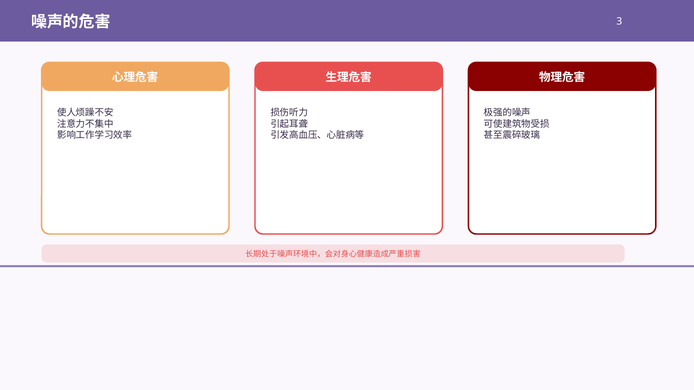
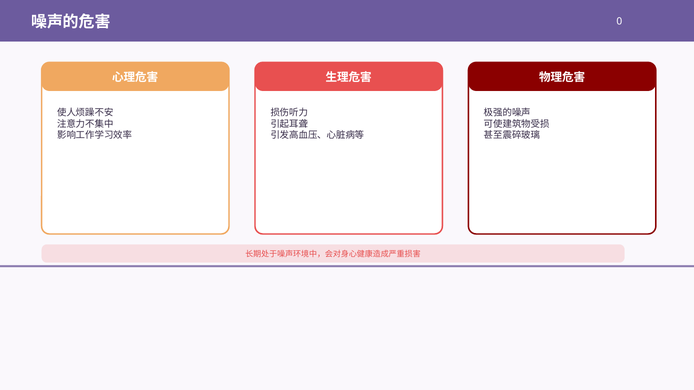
3: 3 -> 0
